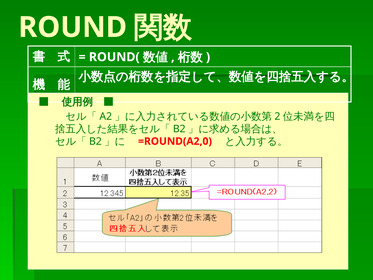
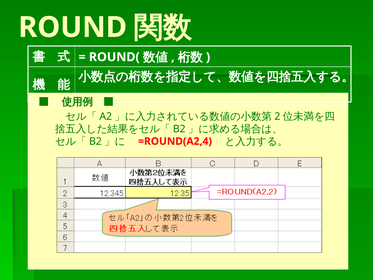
=ROUND(A2,0: =ROUND(A2,0 -> =ROUND(A2,4
